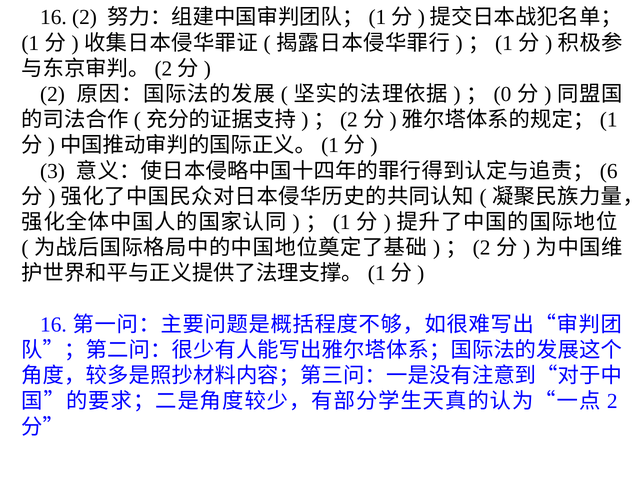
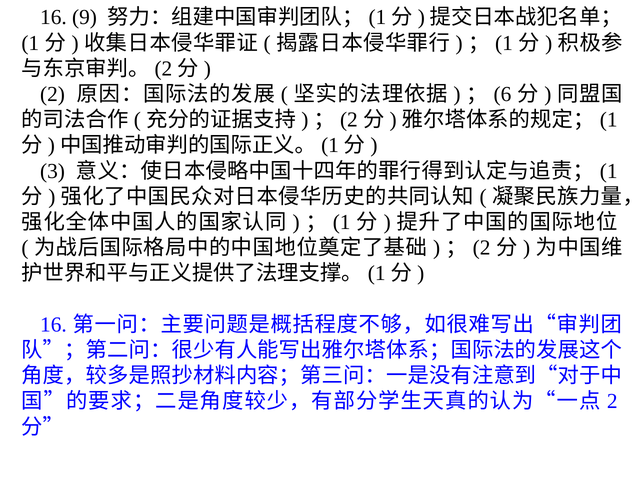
16 2: 2 -> 9
0: 0 -> 6
6 at (609, 171): 6 -> 1
